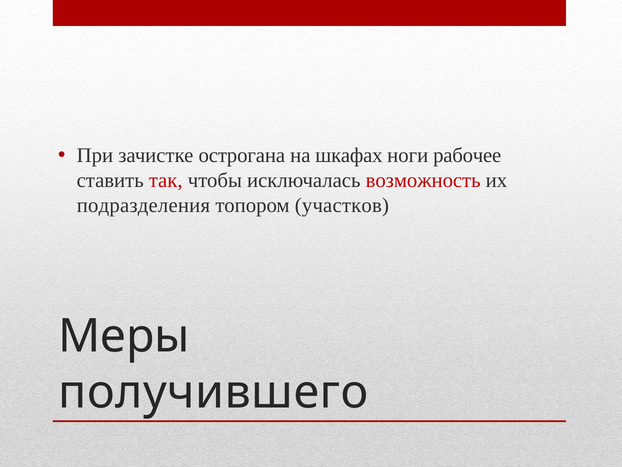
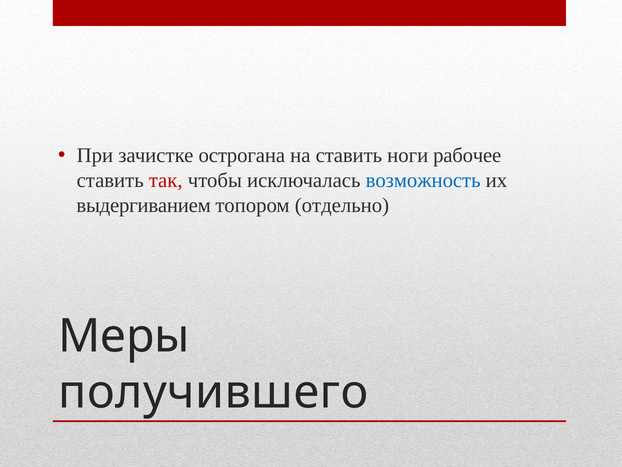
на шкафах: шкафах -> ставить
возможность colour: red -> blue
подразделения: подразделения -> выдергиванием
участков: участков -> отдельно
